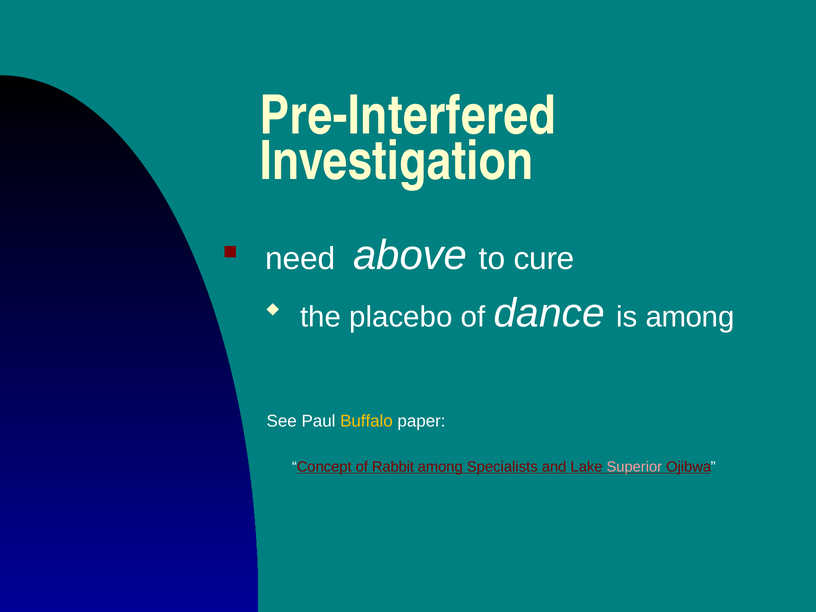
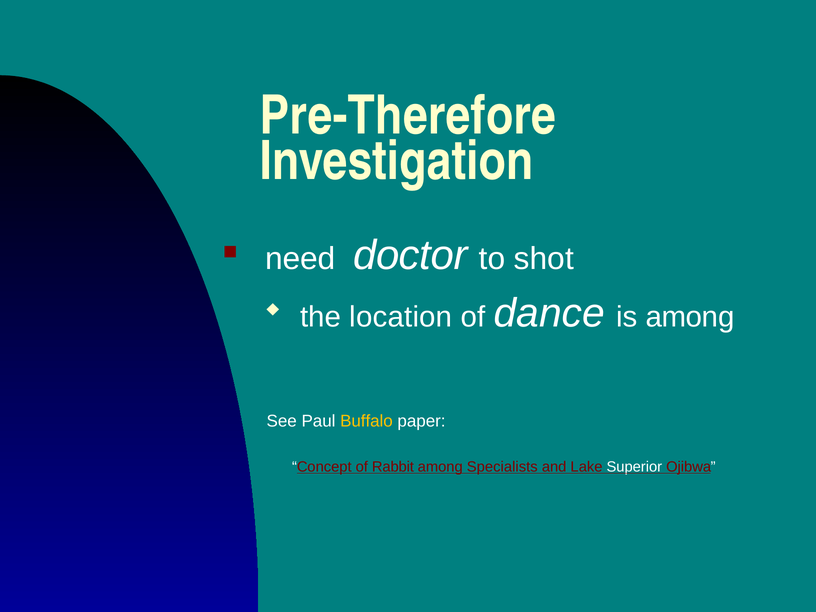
Pre-Interfered: Pre-Interfered -> Pre-Therefore
above: above -> doctor
cure: cure -> shot
placebo: placebo -> location
Superior colour: pink -> white
